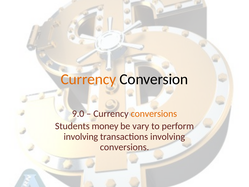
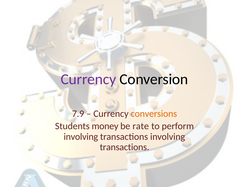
Currency at (88, 79) colour: orange -> purple
9.0: 9.0 -> 7.9
vary: vary -> rate
conversions at (124, 147): conversions -> transactions
